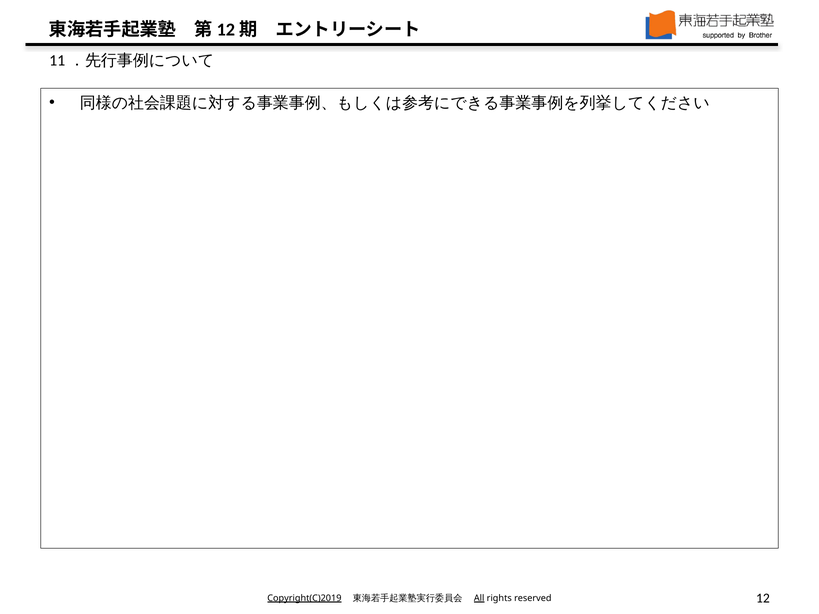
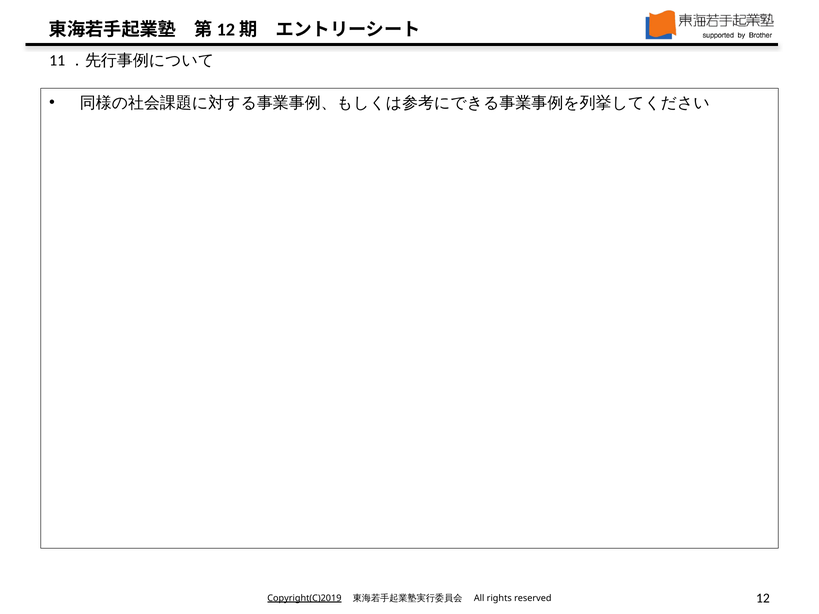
All underline: present -> none
